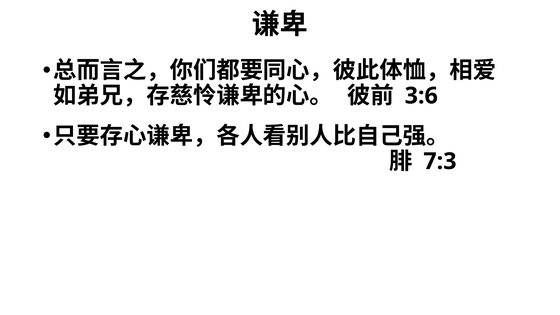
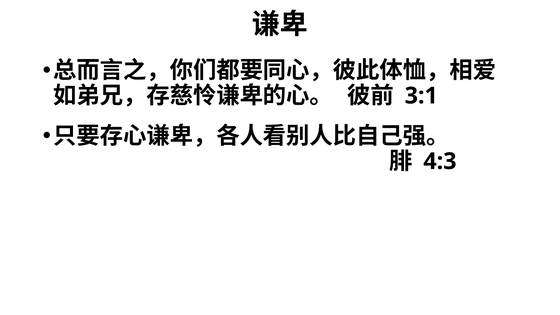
3:6: 3:6 -> 3:1
7:3: 7:3 -> 4:3
